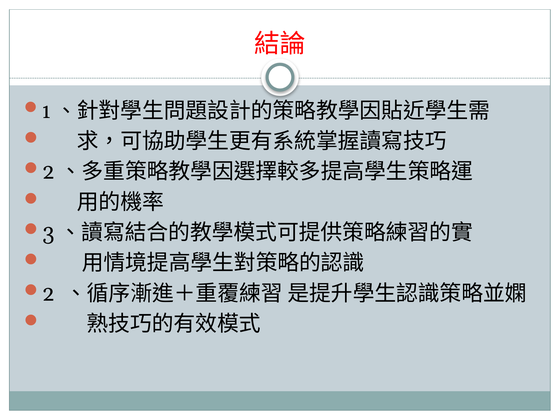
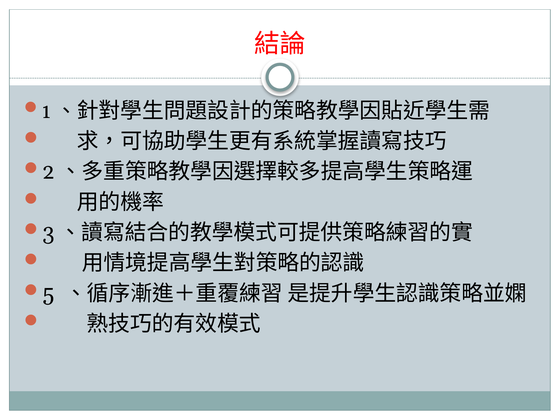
2 at (49, 294): 2 -> 5
